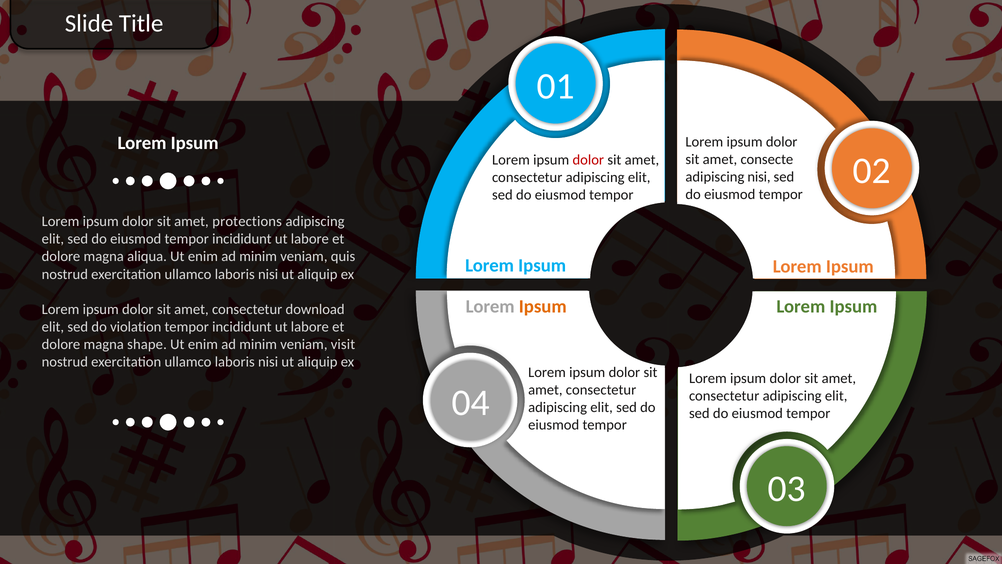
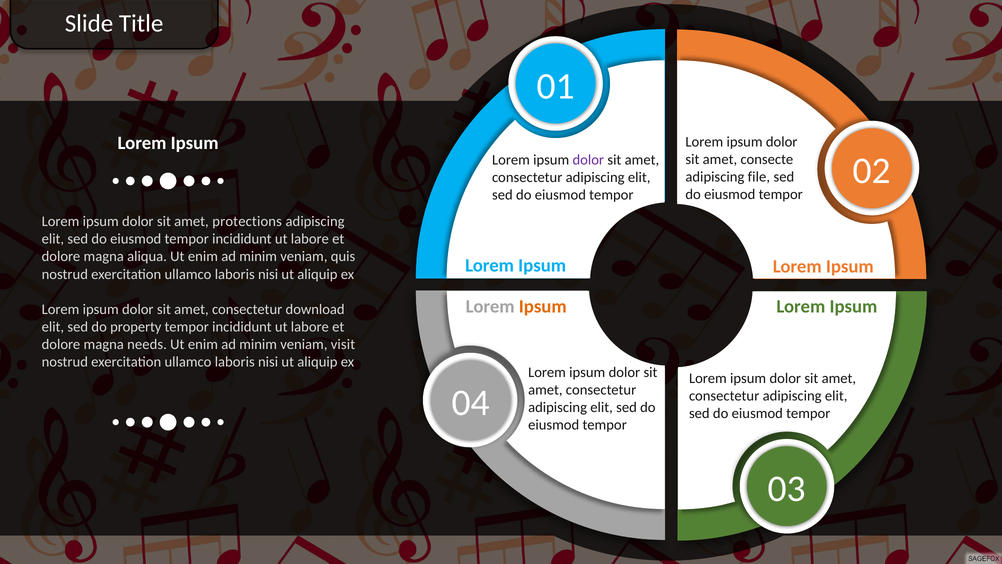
dolor at (588, 160) colour: red -> purple
adipiscing nisi: nisi -> file
violation: violation -> property
shape: shape -> needs
